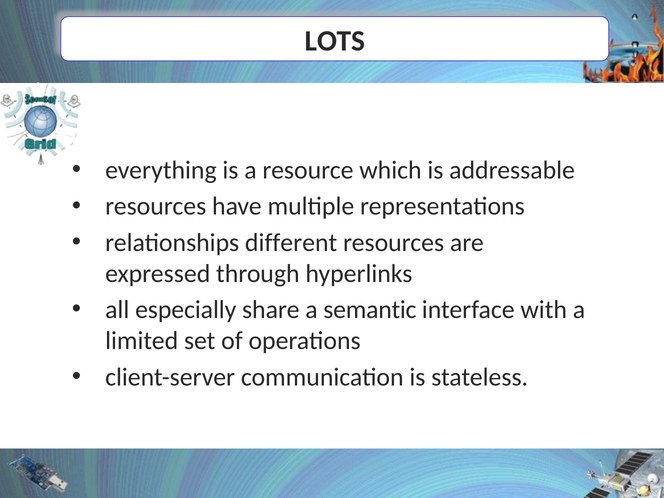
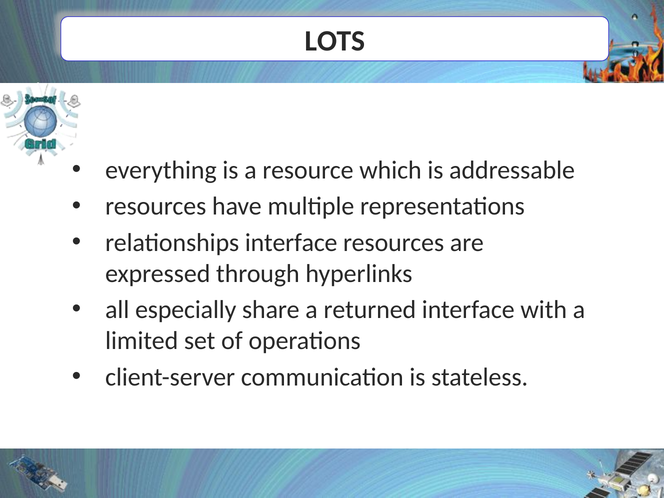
relationships different: different -> interface
semantic: semantic -> returned
